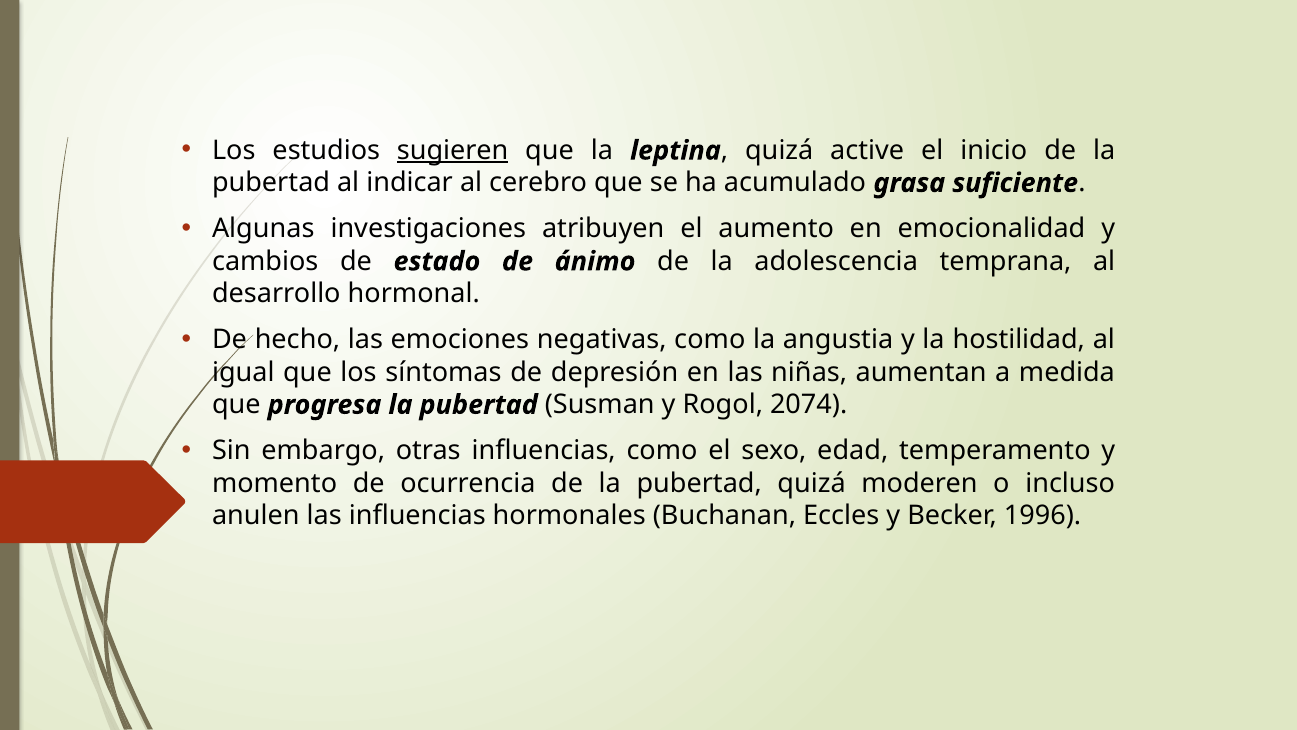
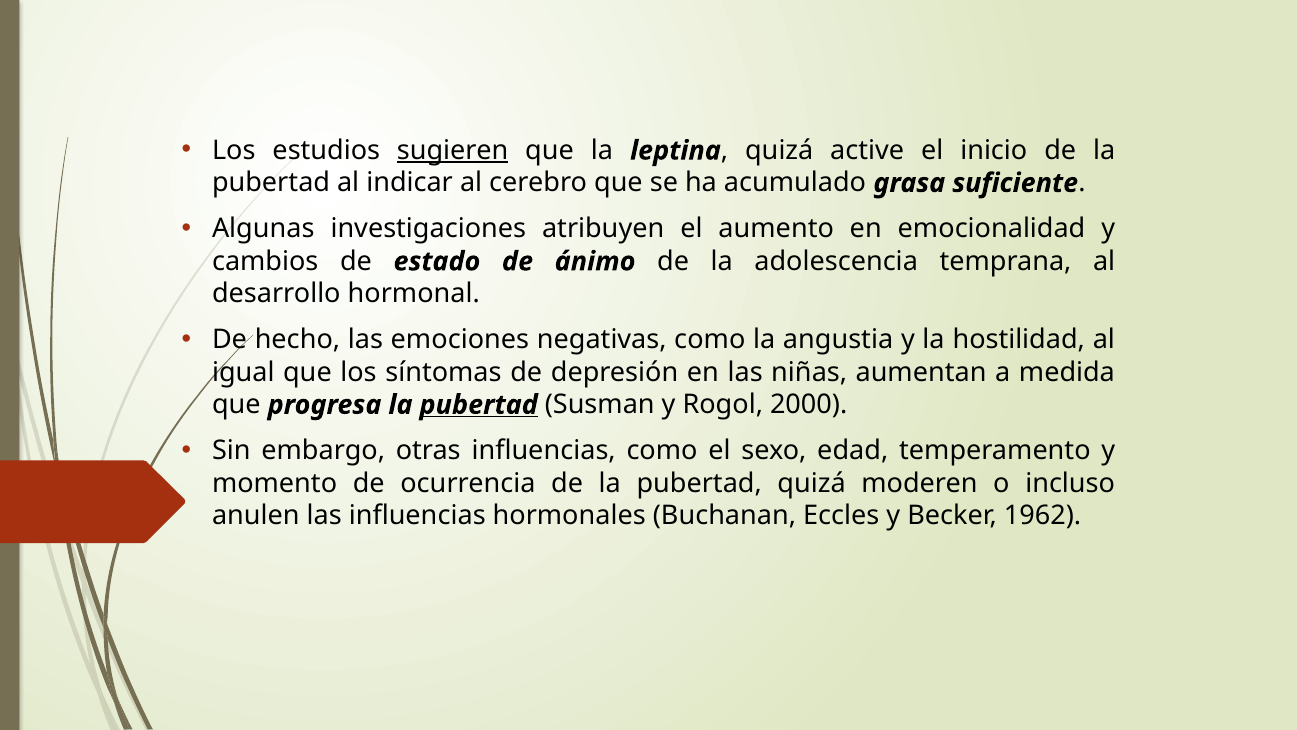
pubertad at (479, 405) underline: none -> present
2074: 2074 -> 2000
1996: 1996 -> 1962
